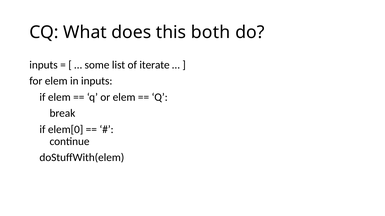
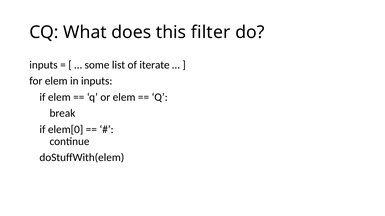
both: both -> filter
